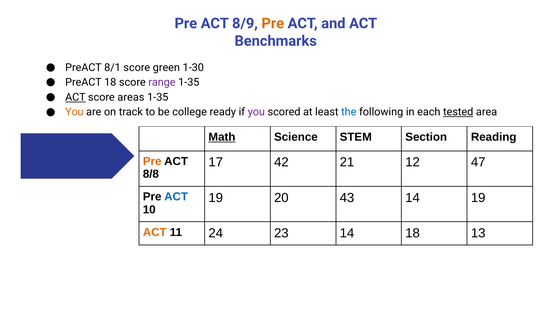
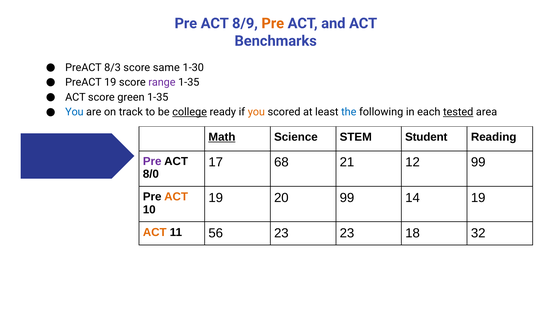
8/1: 8/1 -> 8/3
green: green -> same
PreACT 18: 18 -> 19
ACT at (75, 97) underline: present -> none
areas: areas -> green
You at (74, 112) colour: orange -> blue
college underline: none -> present
you at (256, 112) colour: purple -> orange
Section: Section -> Student
Pre at (152, 161) colour: orange -> purple
42: 42 -> 68
12 47: 47 -> 99
8/8: 8/8 -> 8/0
ACT at (176, 197) colour: blue -> orange
20 43: 43 -> 99
24: 24 -> 56
23 14: 14 -> 23
13: 13 -> 32
